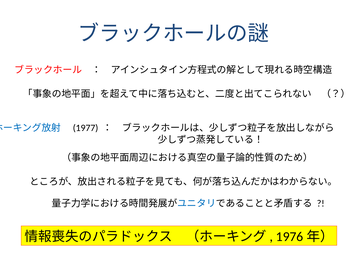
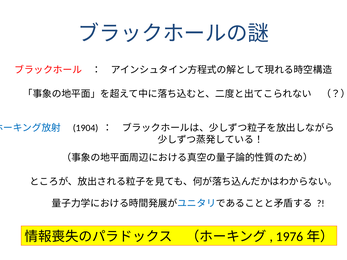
1977: 1977 -> 1904
